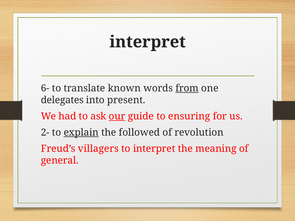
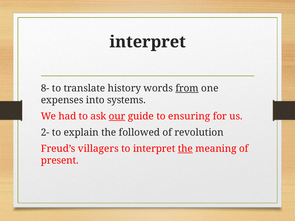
6-: 6- -> 8-
known: known -> history
delegates: delegates -> expenses
present: present -> systems
explain underline: present -> none
the at (185, 149) underline: none -> present
general: general -> present
